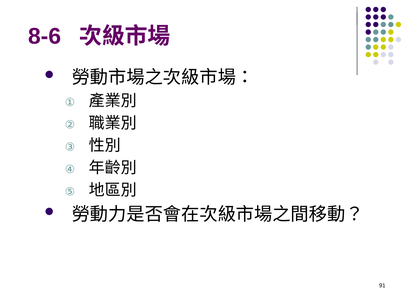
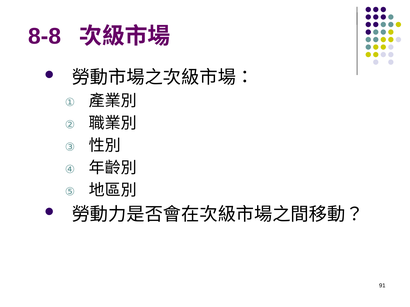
8-6: 8-6 -> 8-8
